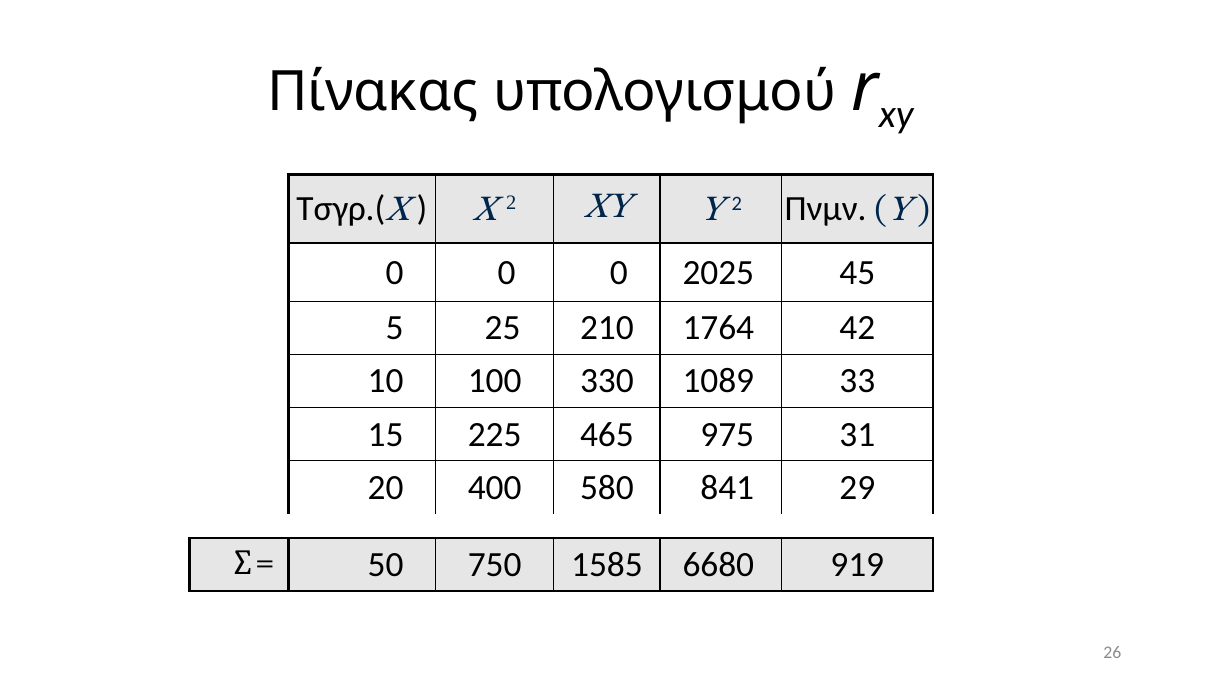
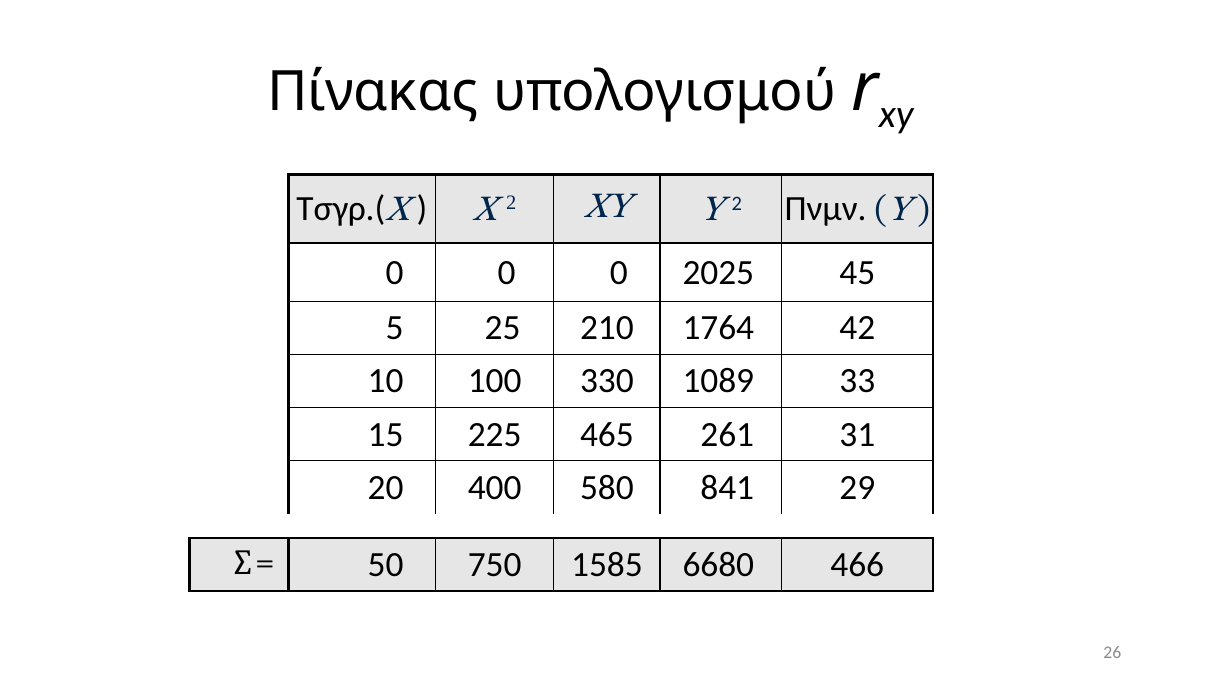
975: 975 -> 261
919: 919 -> 466
